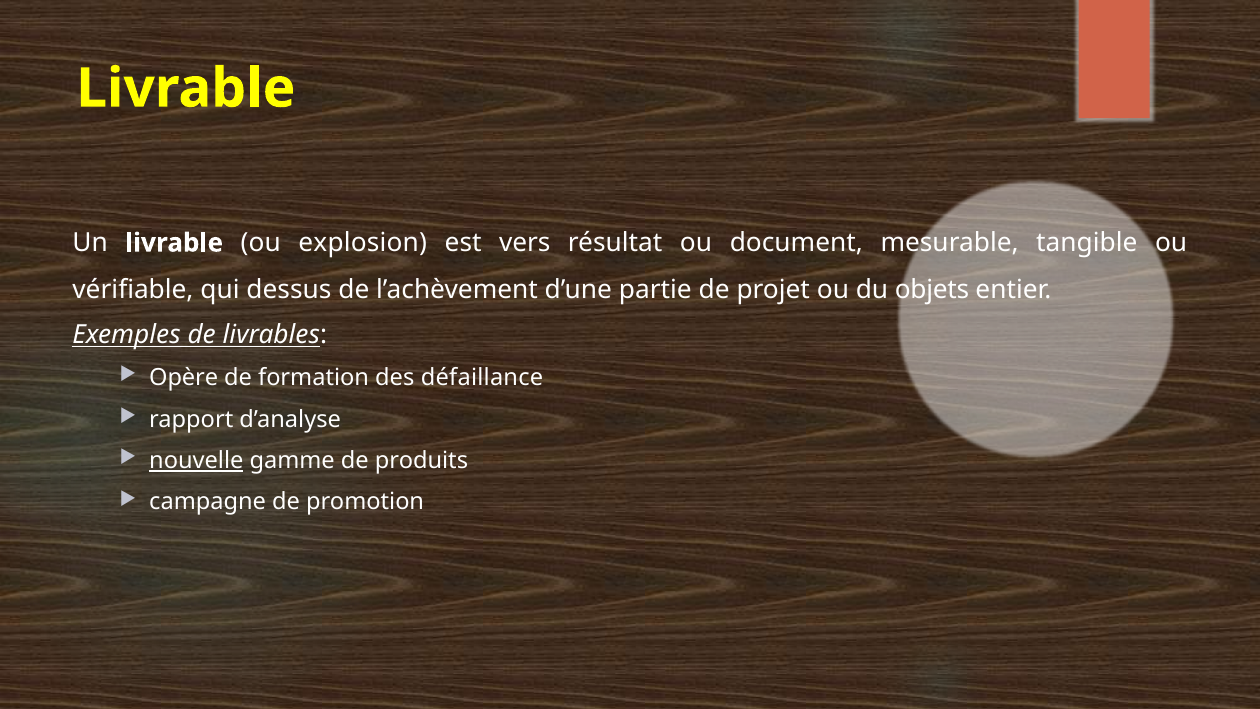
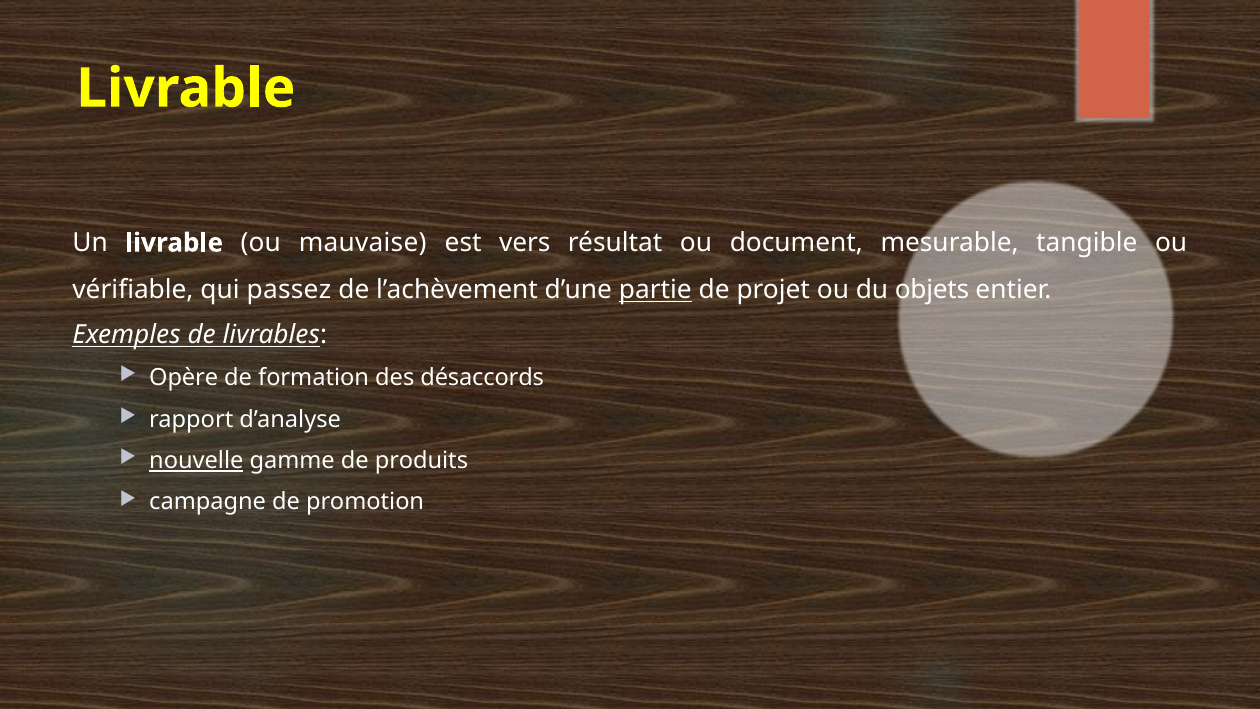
explosion: explosion -> mauvaise
dessus: dessus -> passez
partie underline: none -> present
défaillance: défaillance -> désaccords
